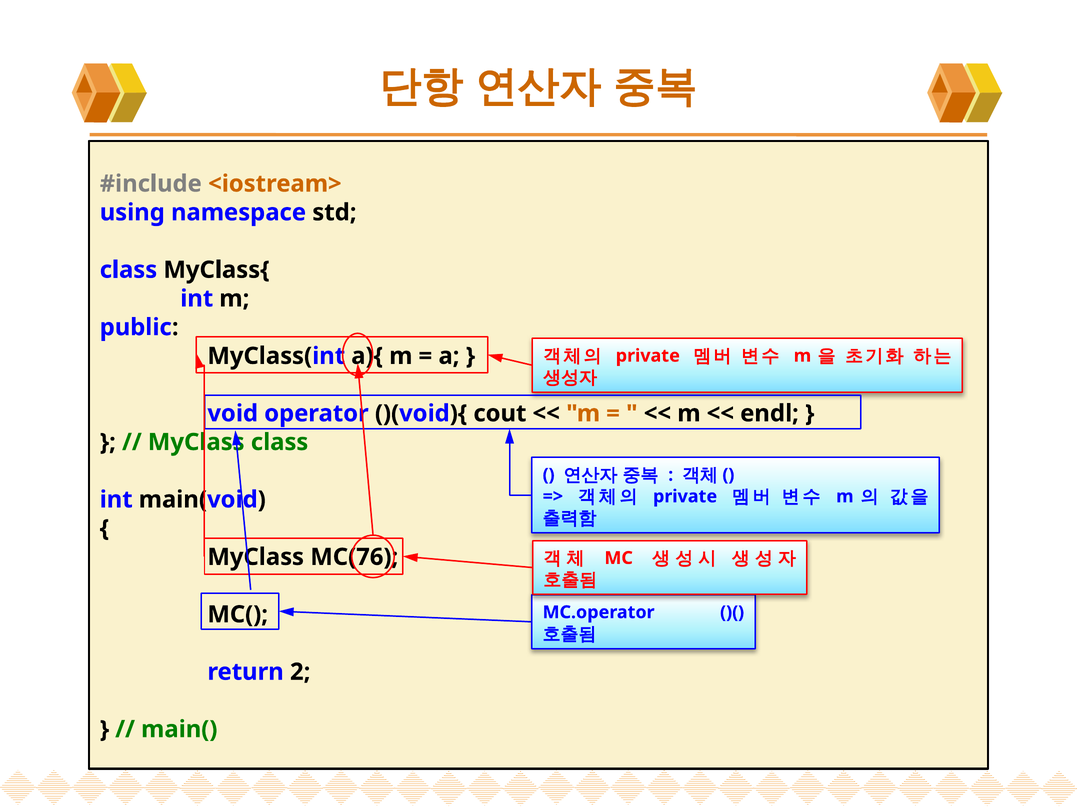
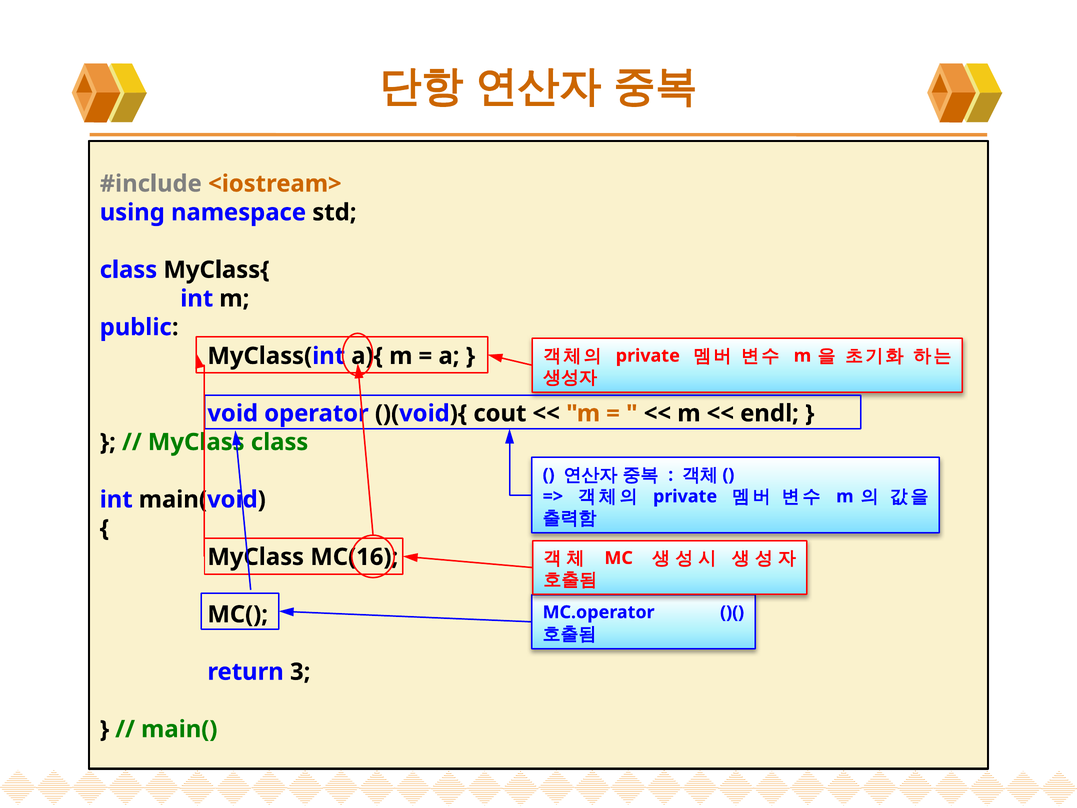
MC(76: MC(76 -> MC(16
2: 2 -> 3
